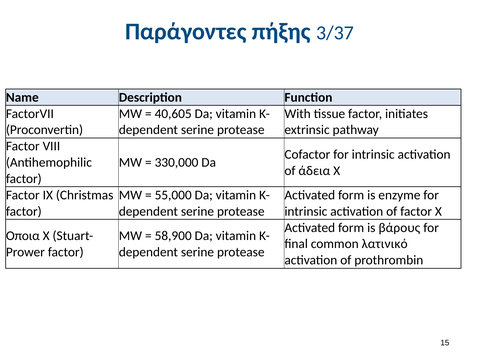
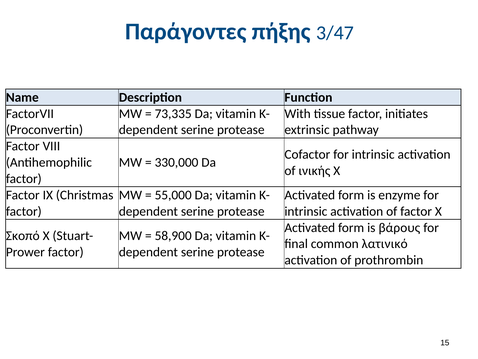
3/37: 3/37 -> 3/47
40,605: 40,605 -> 73,335
άδεια: άδεια -> ινικής
Οποια: Οποια -> Σκοπό
